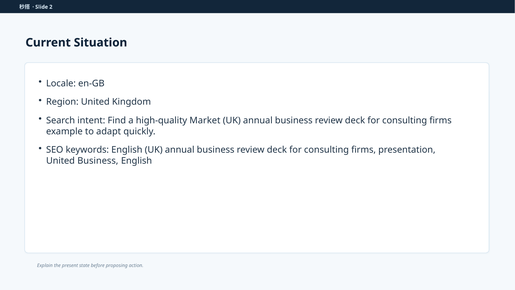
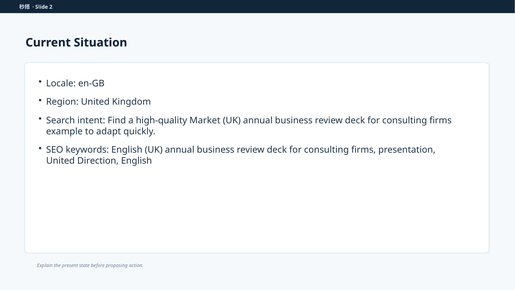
United Business: Business -> Direction
